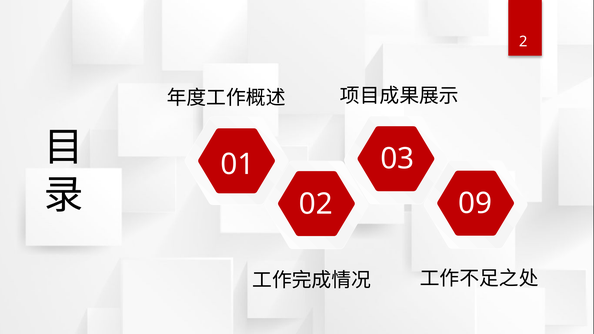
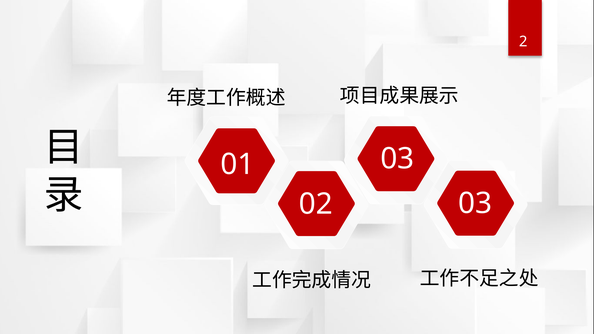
02 09: 09 -> 03
